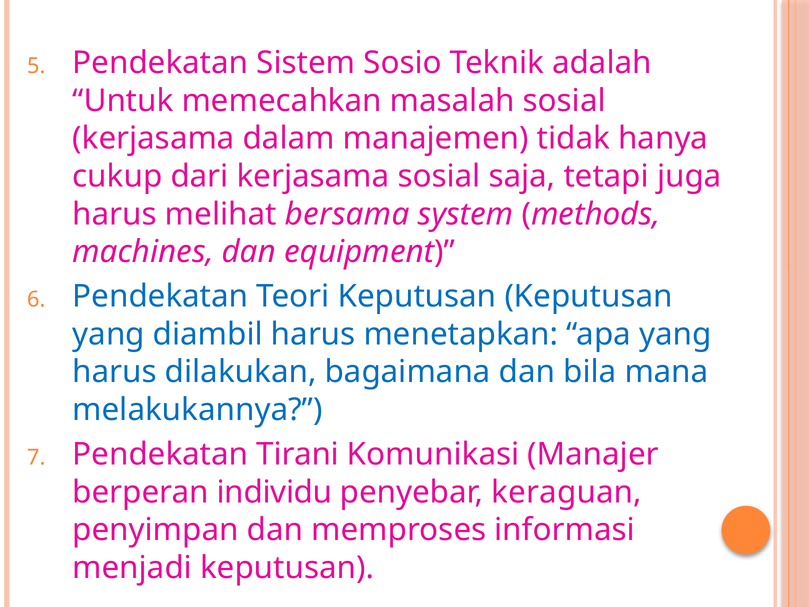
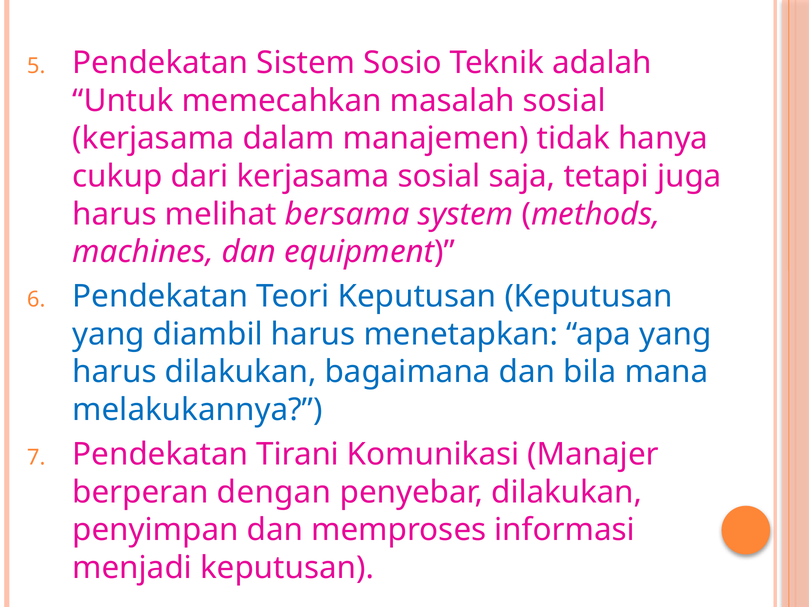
individu: individu -> dengan
penyebar keraguan: keraguan -> dilakukan
